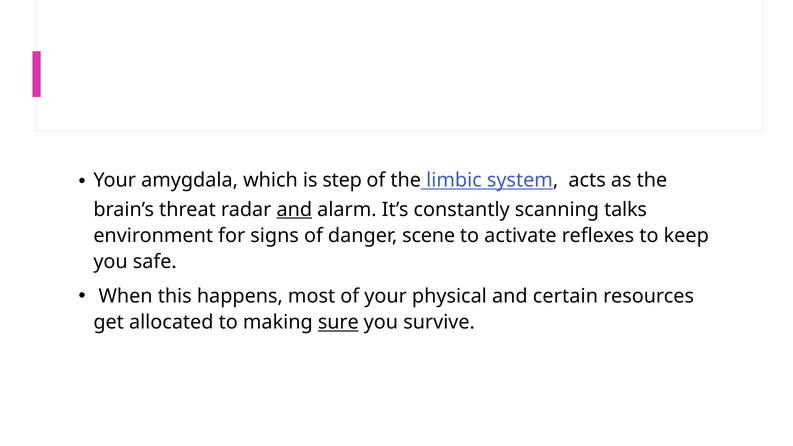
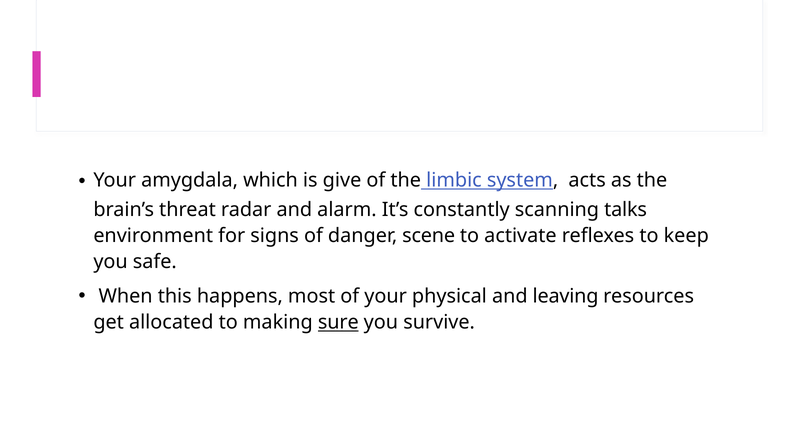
step: step -> give
and at (294, 210) underline: present -> none
certain: certain -> leaving
